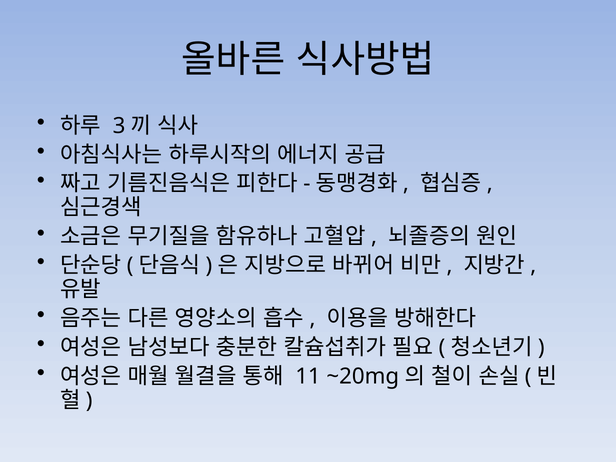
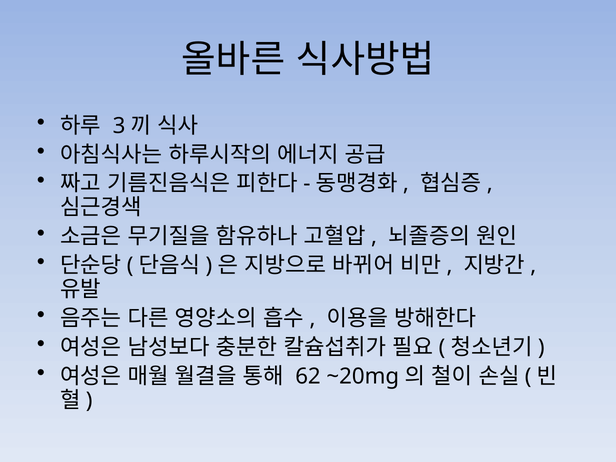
11: 11 -> 62
